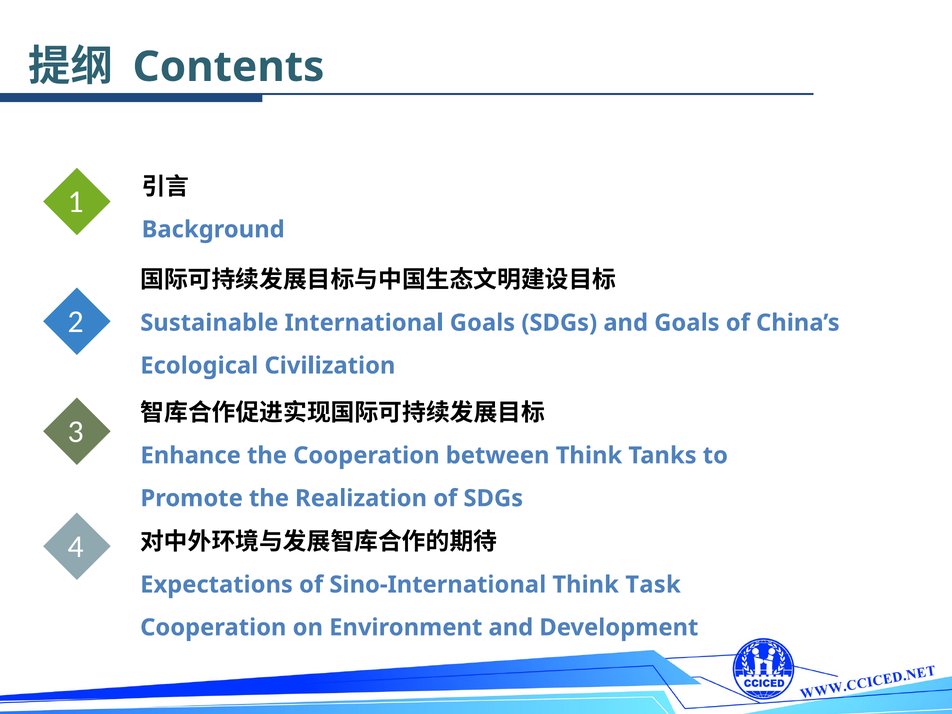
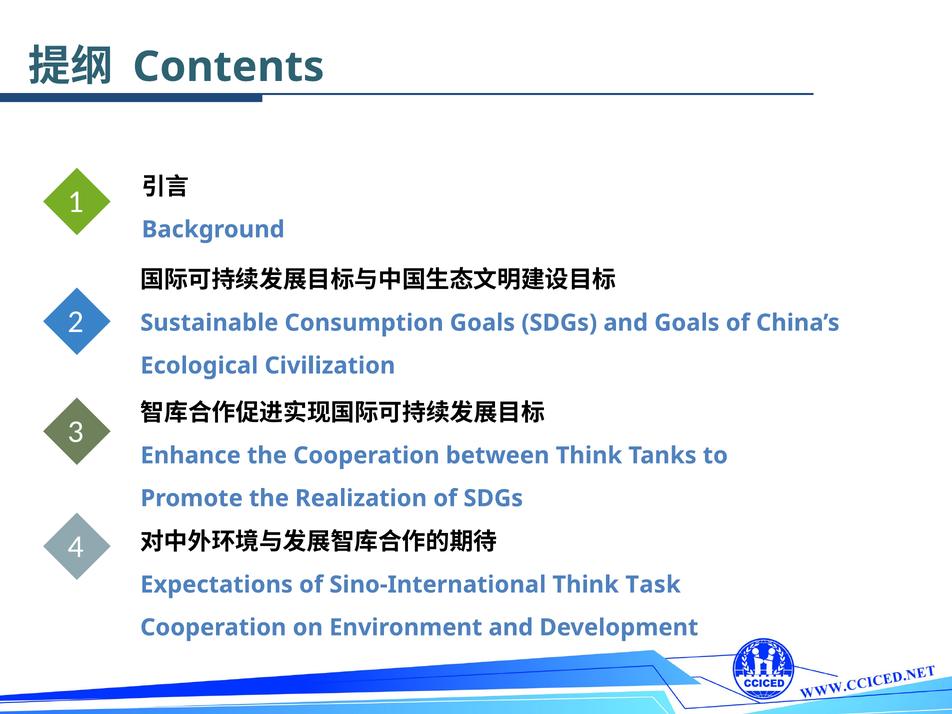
International: International -> Consumption
